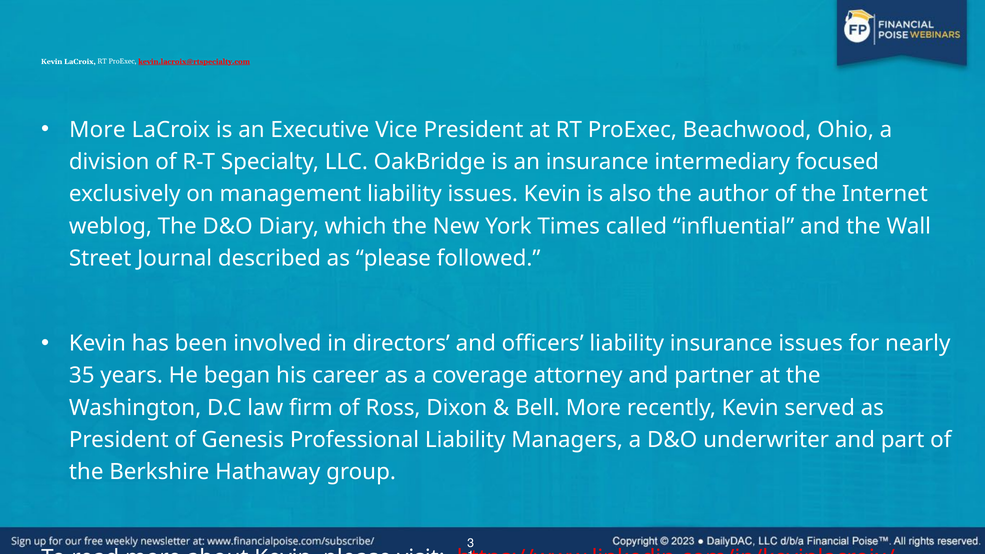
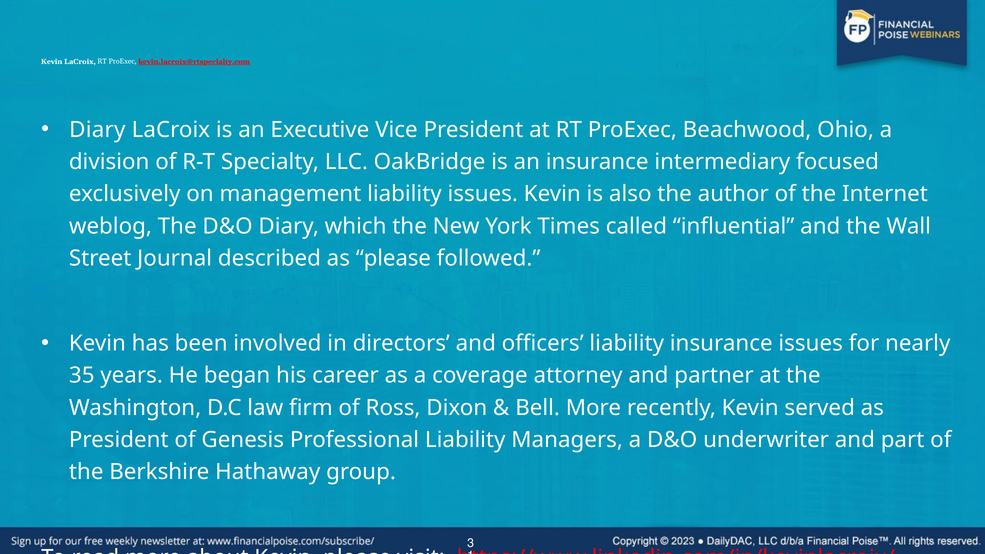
More at (97, 130): More -> Diary
